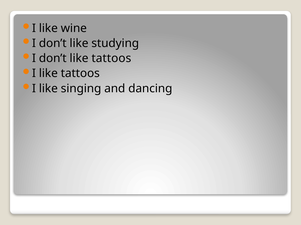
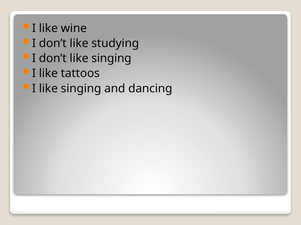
don’t like tattoos: tattoos -> singing
